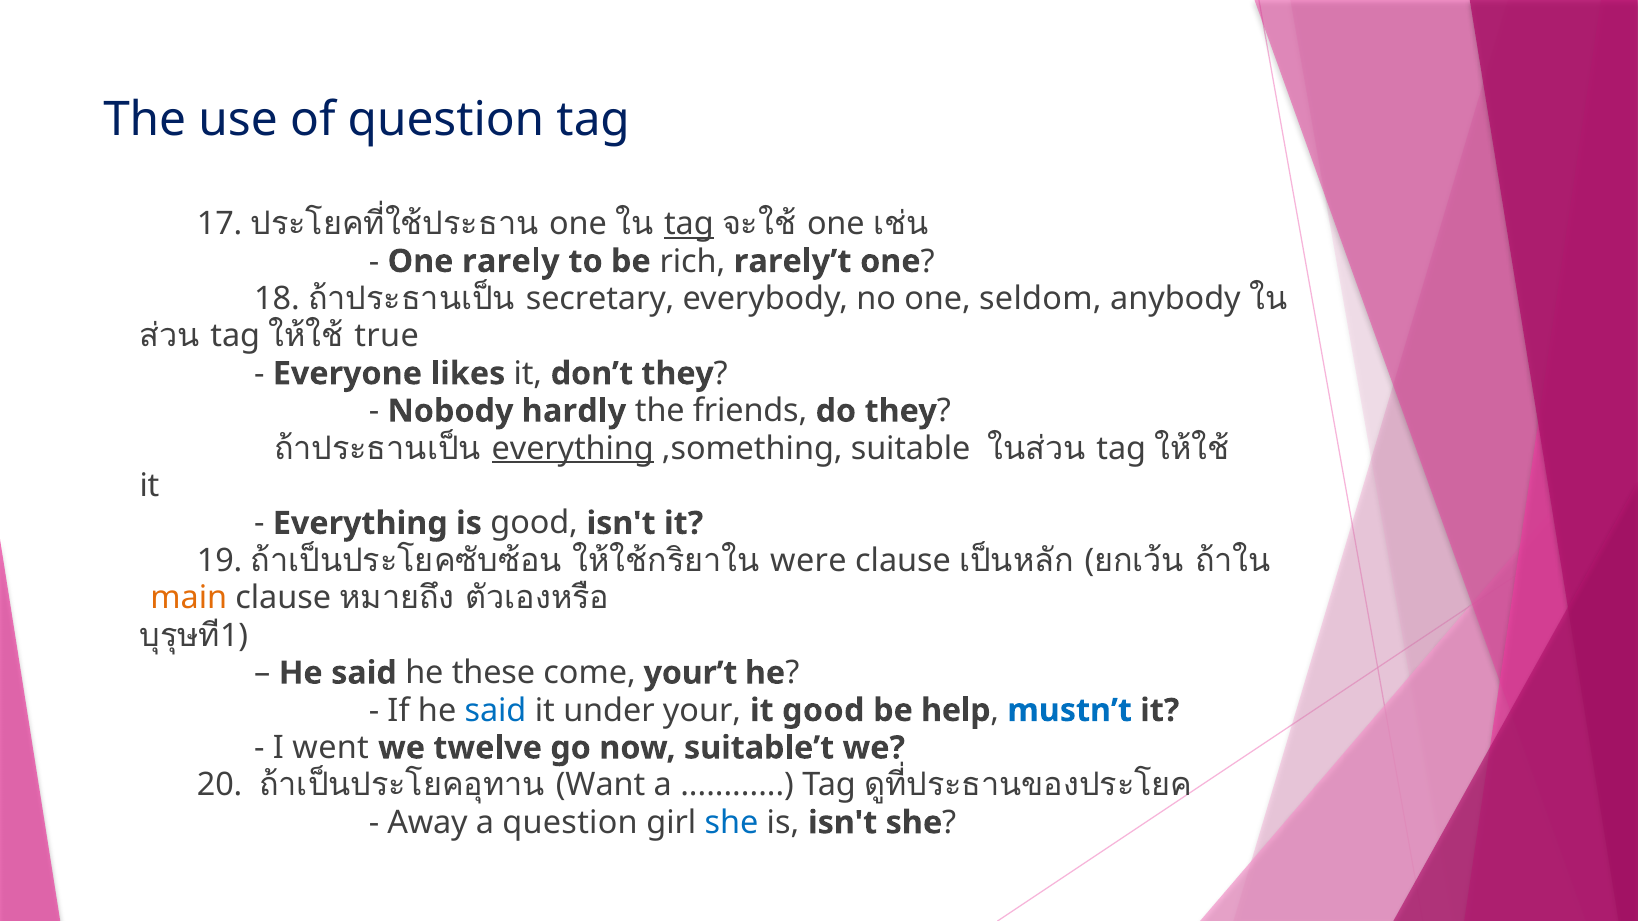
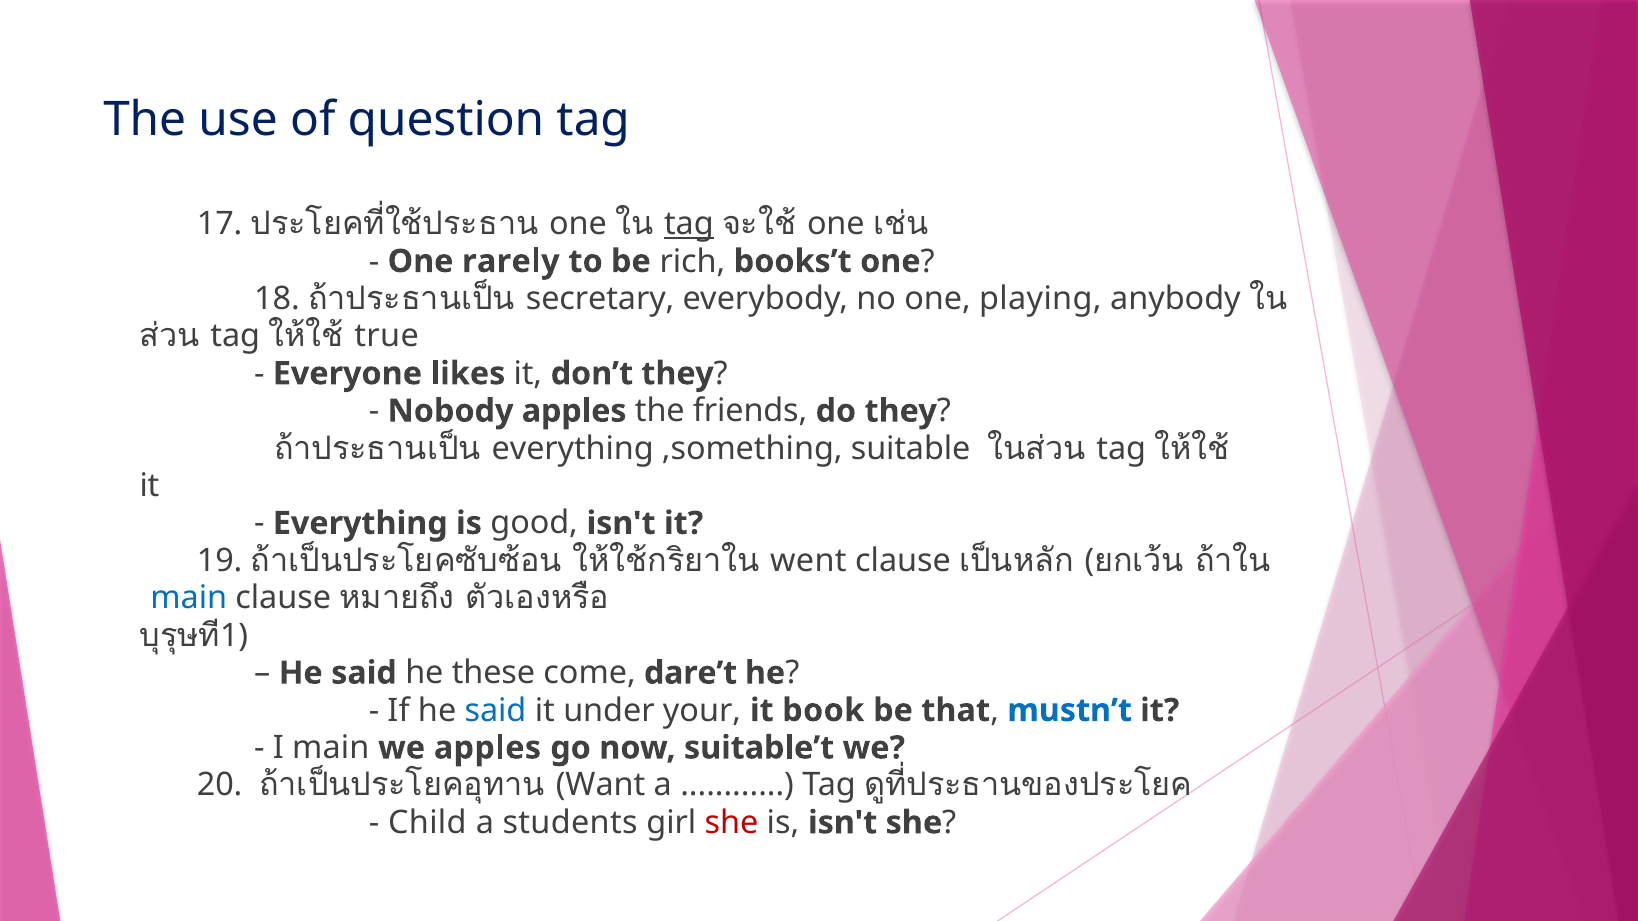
rarely’t: rarely’t -> books’t
seldom: seldom -> playing
Nobody hardly: hardly -> apples
everything at (573, 449) underline: present -> none
were: were -> went
main at (189, 598) colour: orange -> blue
your’t: your’t -> dare’t
it good: good -> book
help: help -> that
I went: went -> main
we twelve: twelve -> apples
Away: Away -> Child
a question: question -> students
she at (732, 823) colour: blue -> red
